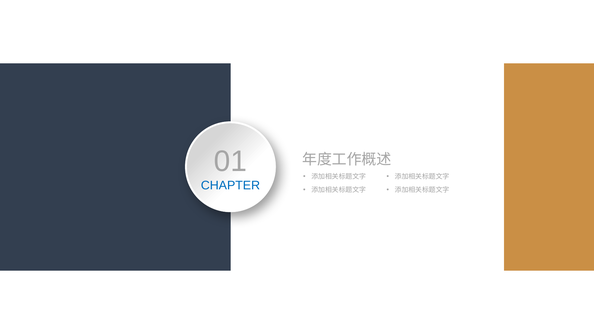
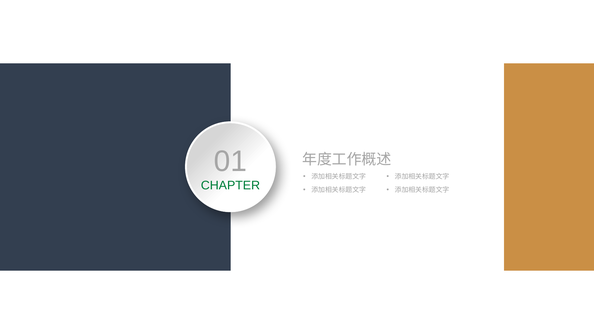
CHAPTER colour: blue -> green
